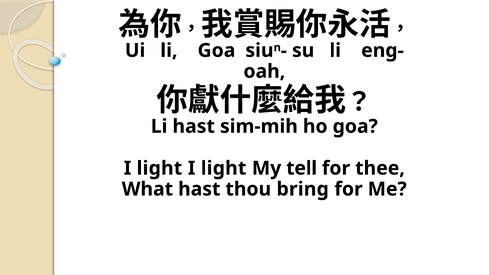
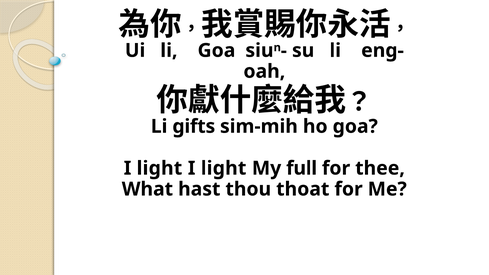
Li hast: hast -> gifts
tell: tell -> full
bring: bring -> thoat
